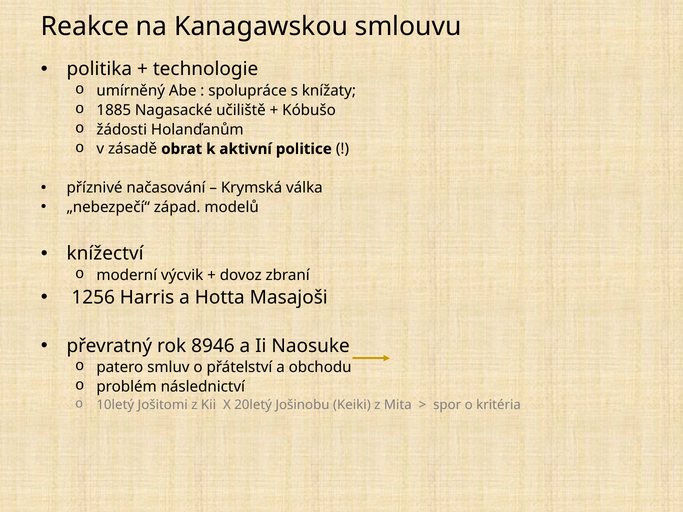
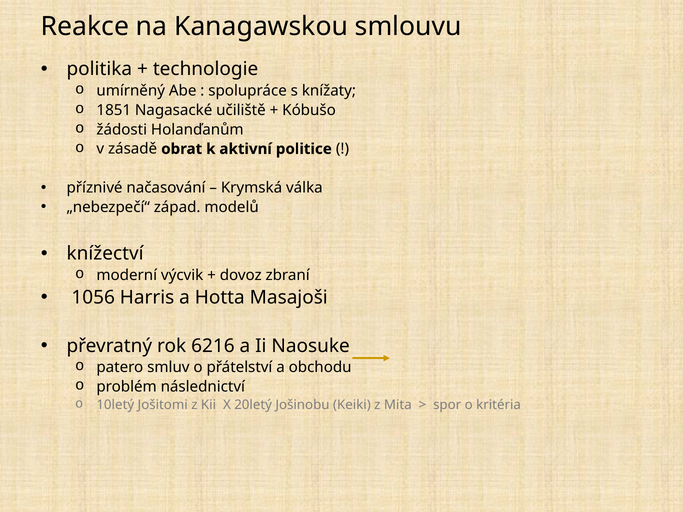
1885: 1885 -> 1851
1256: 1256 -> 1056
8946: 8946 -> 6216
